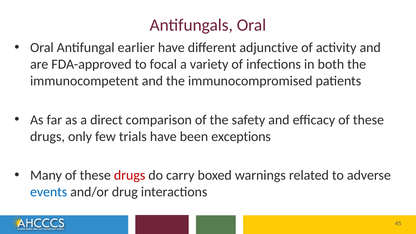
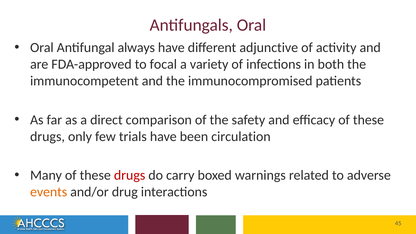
earlier: earlier -> always
exceptions: exceptions -> circulation
events colour: blue -> orange
